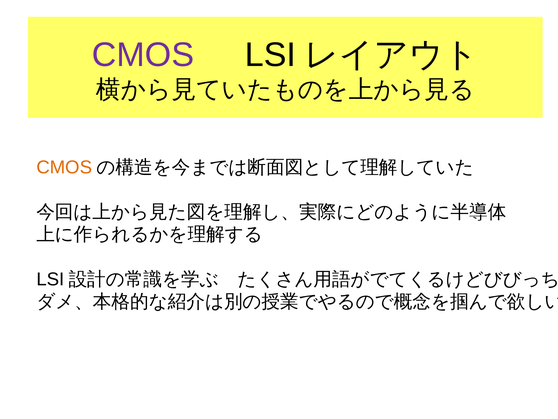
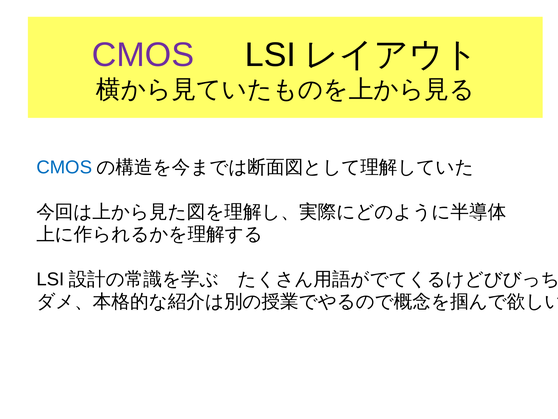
CMOS at (64, 167) colour: orange -> blue
